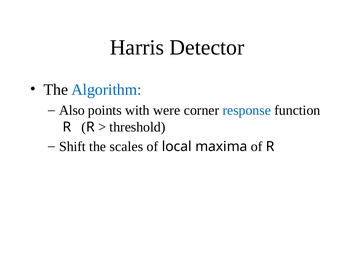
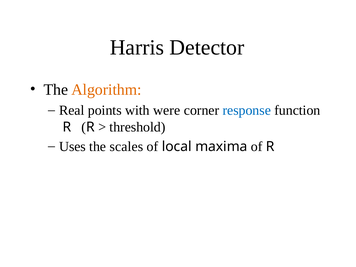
Algorithm colour: blue -> orange
Also: Also -> Real
Shift: Shift -> Uses
